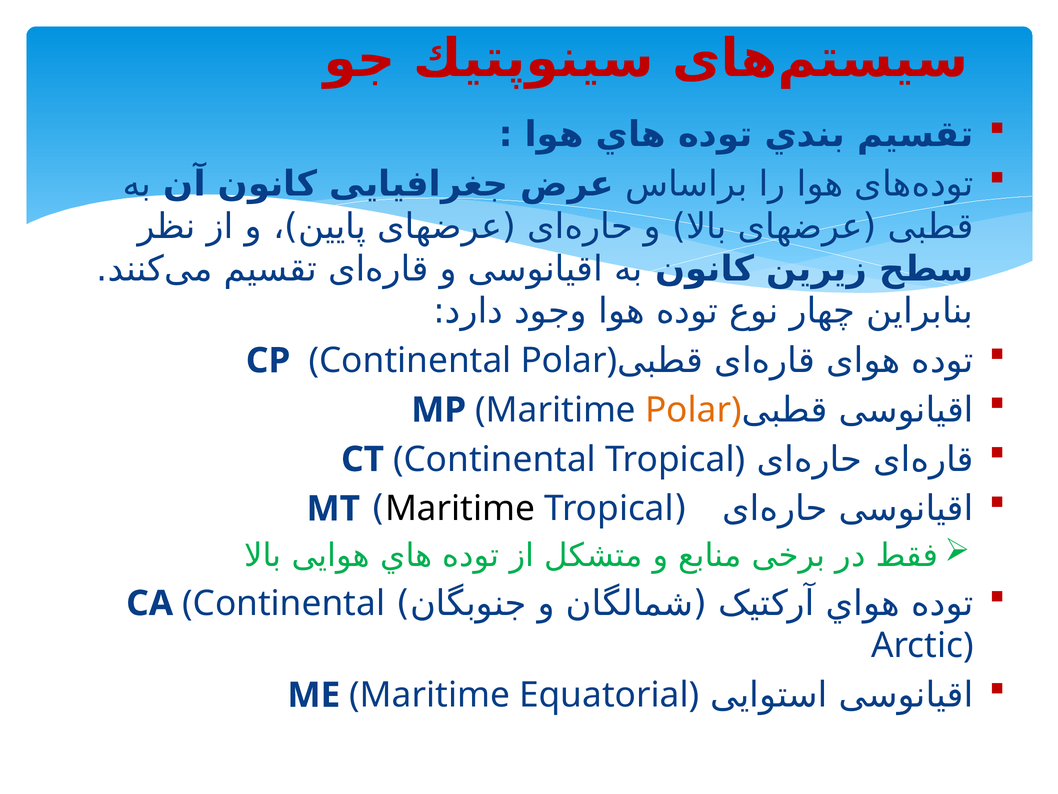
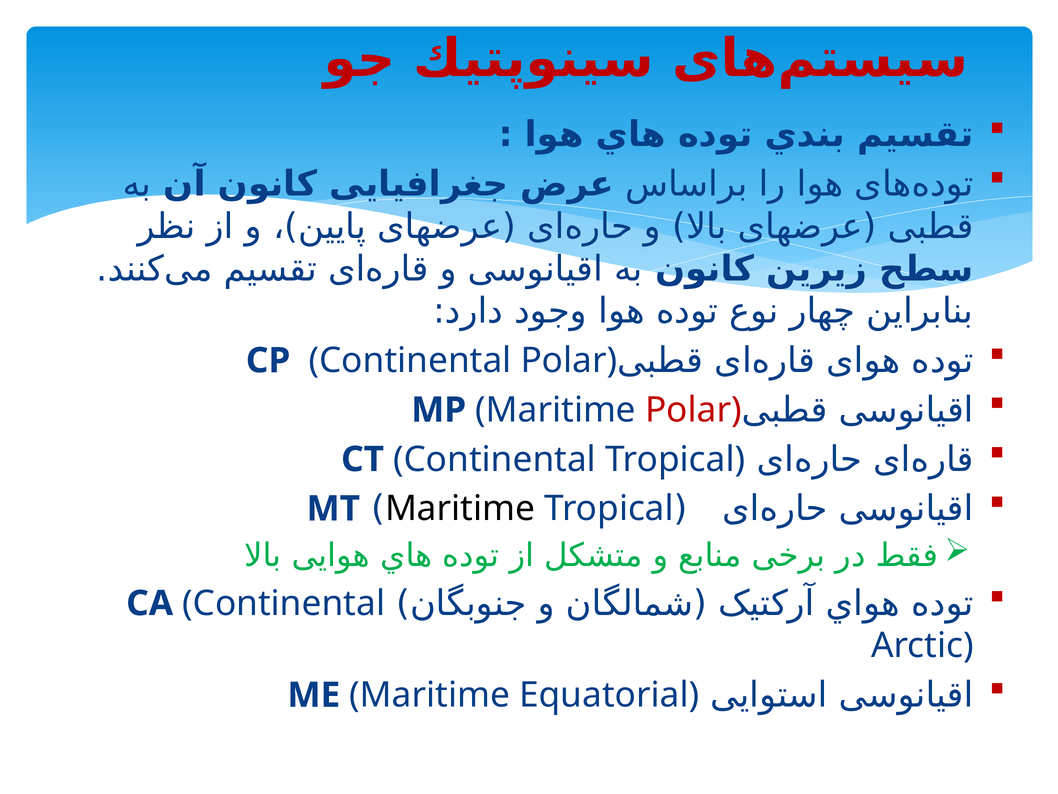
Polar at (693, 410) colour: orange -> red
